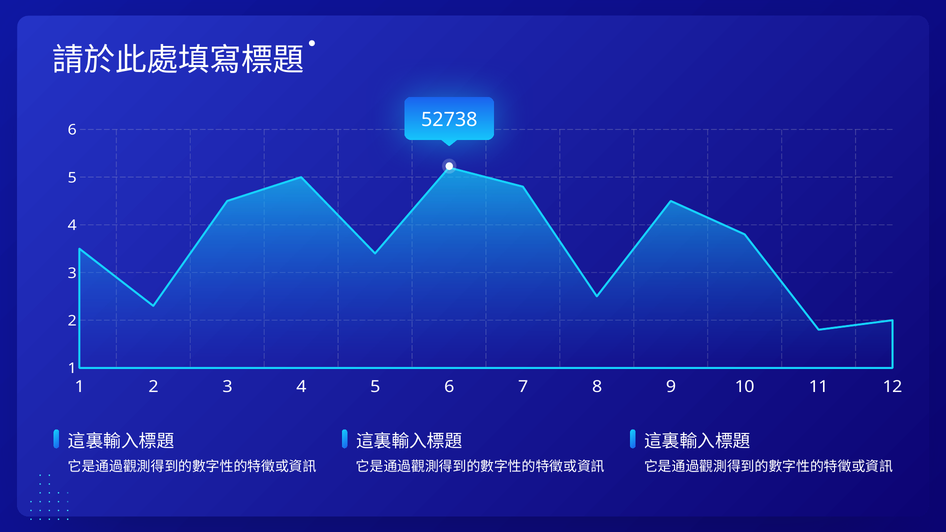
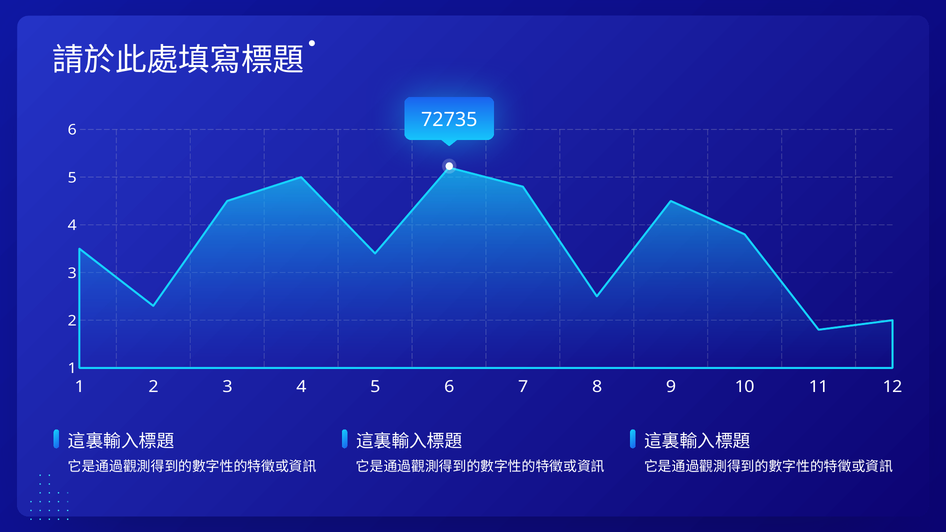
52738: 52738 -> 72735
